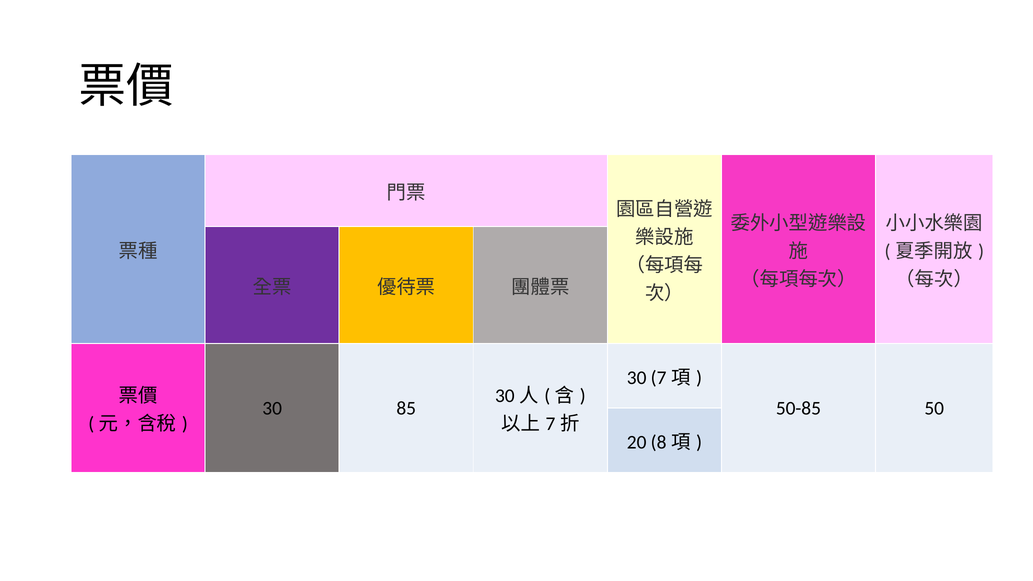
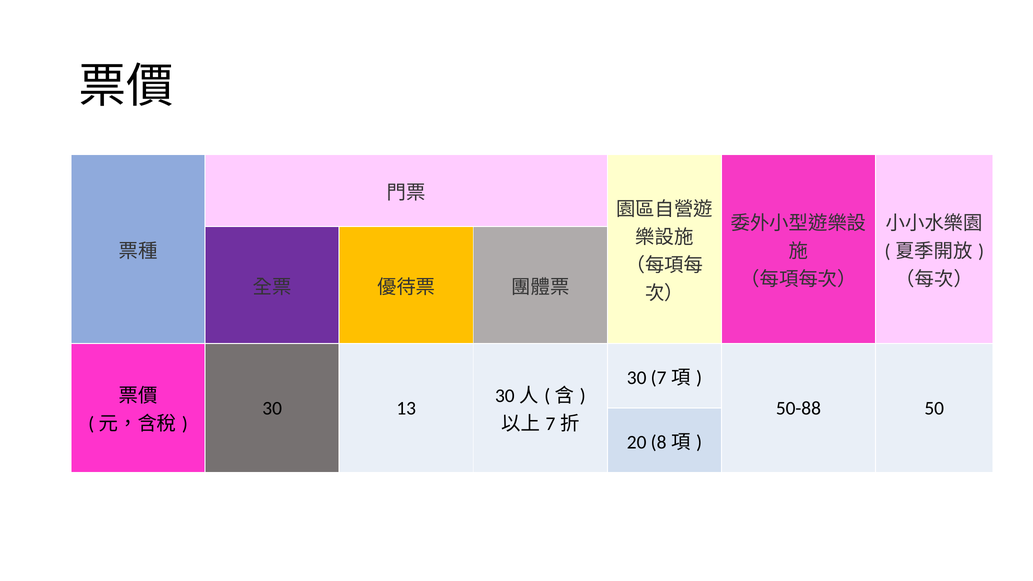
85: 85 -> 13
50-85: 50-85 -> 50-88
